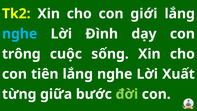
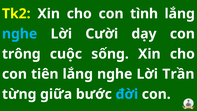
giới: giới -> tình
Đình: Đình -> Cười
Xuất: Xuất -> Trần
đời colour: light green -> light blue
